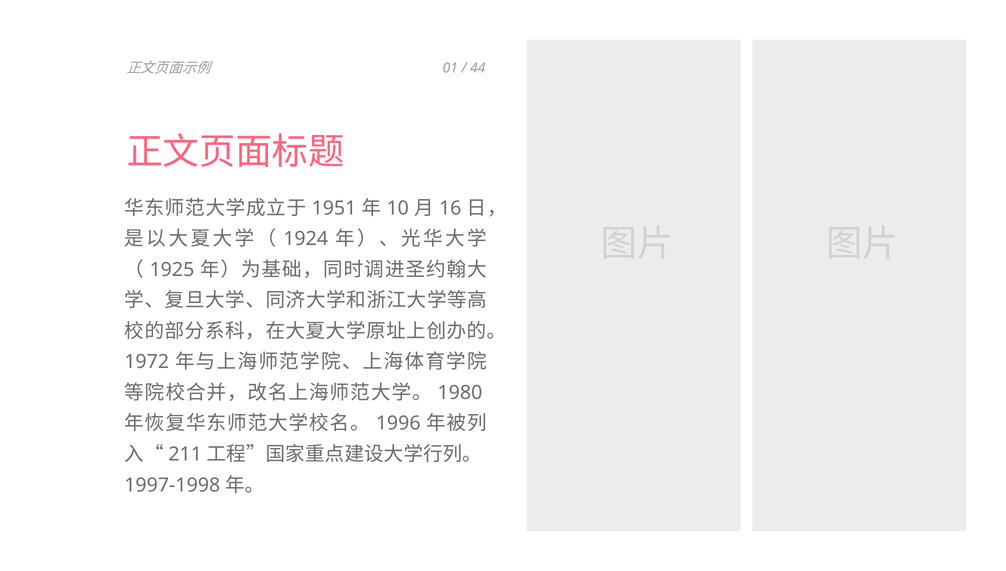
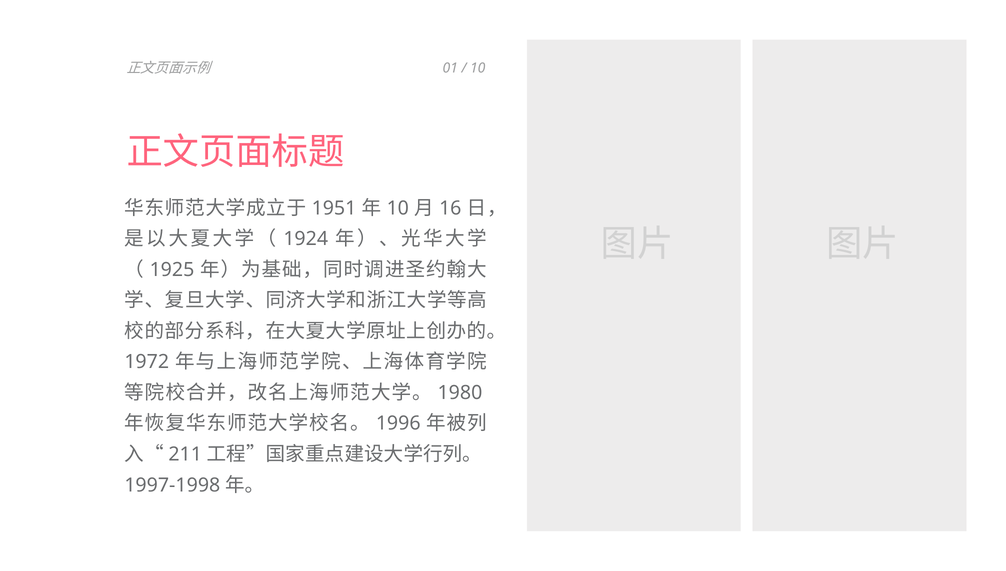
44 at (478, 68): 44 -> 10
